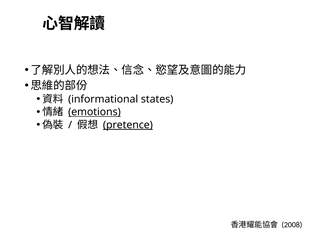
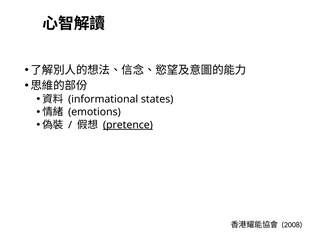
emotions underline: present -> none
